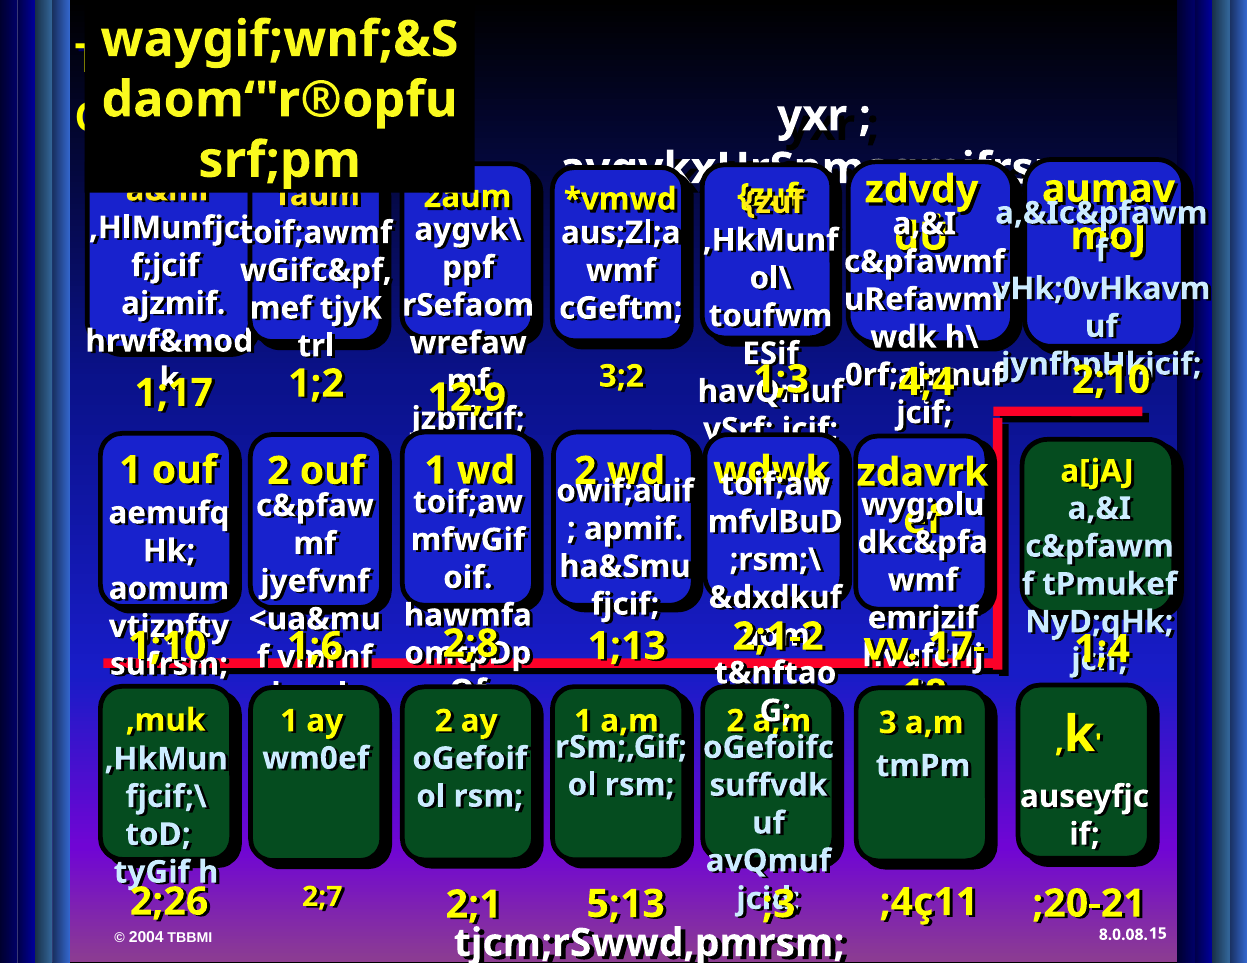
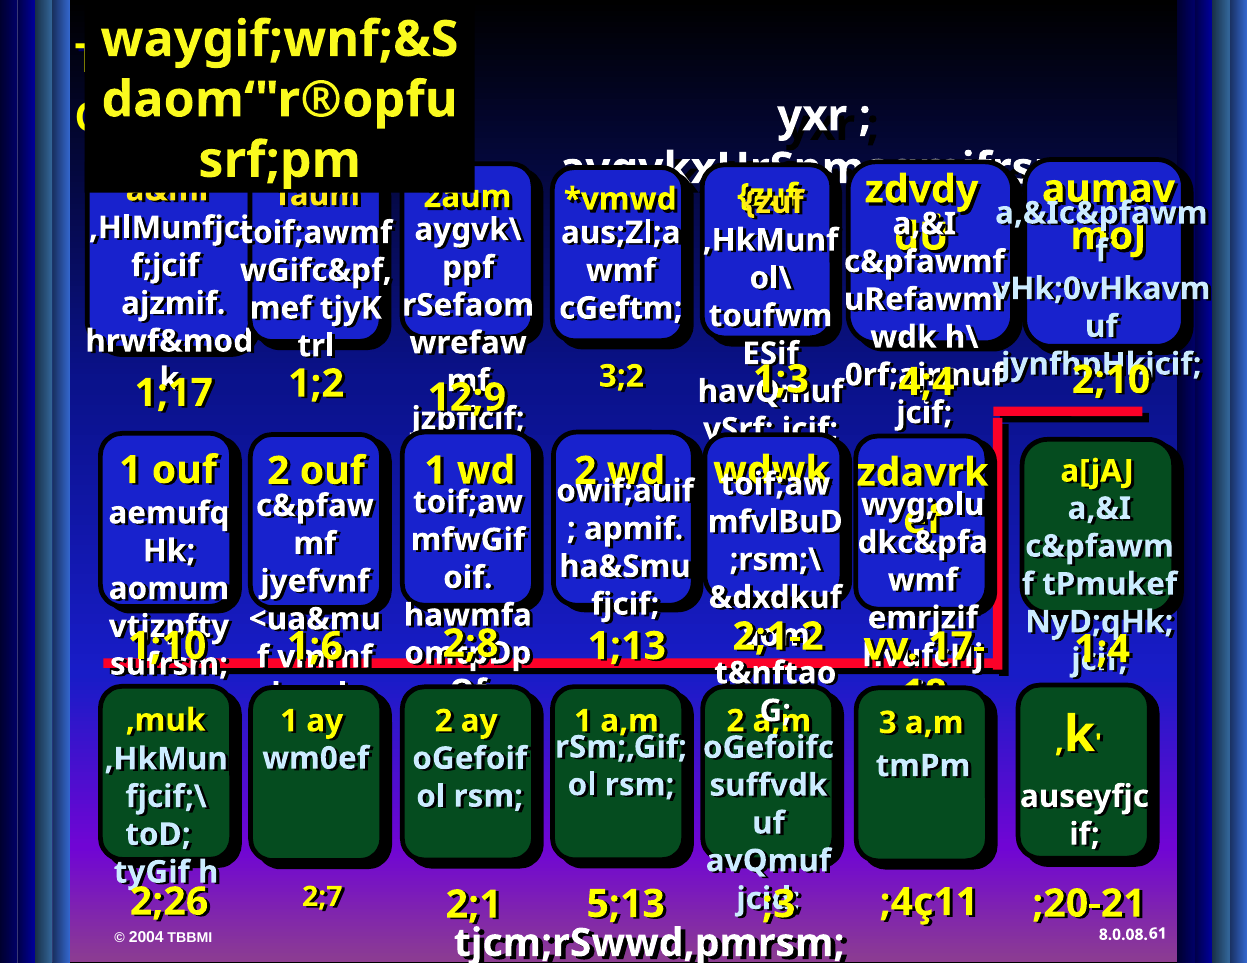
15: 15 -> 61
